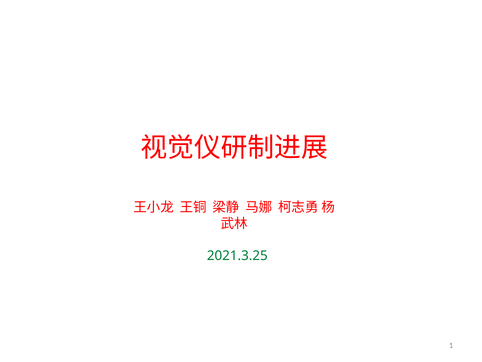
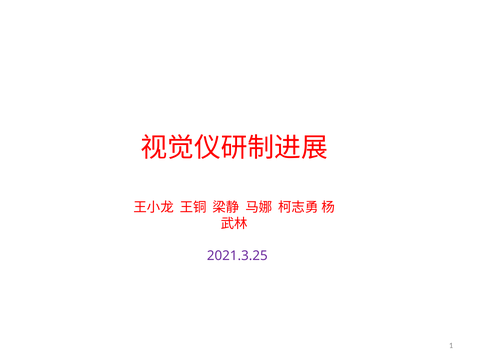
2021.3.25 colour: green -> purple
